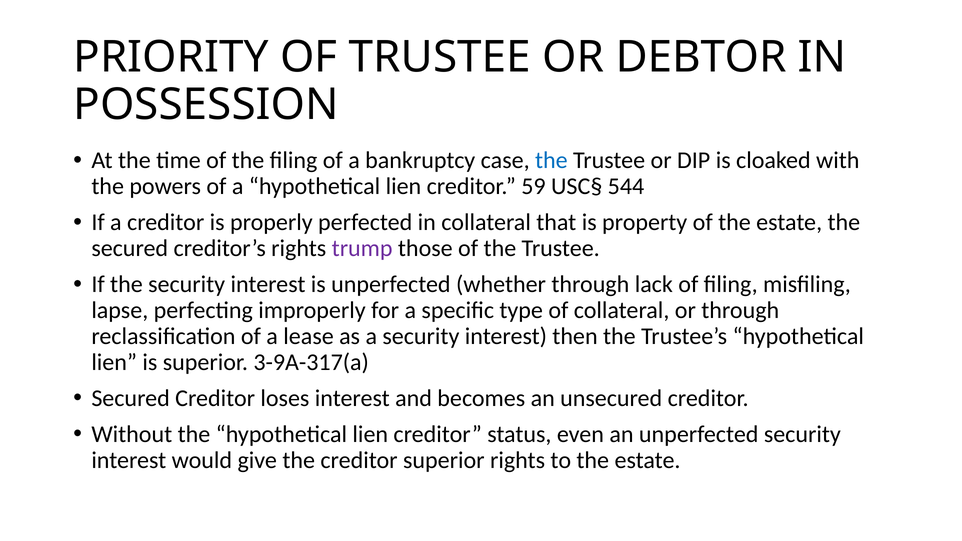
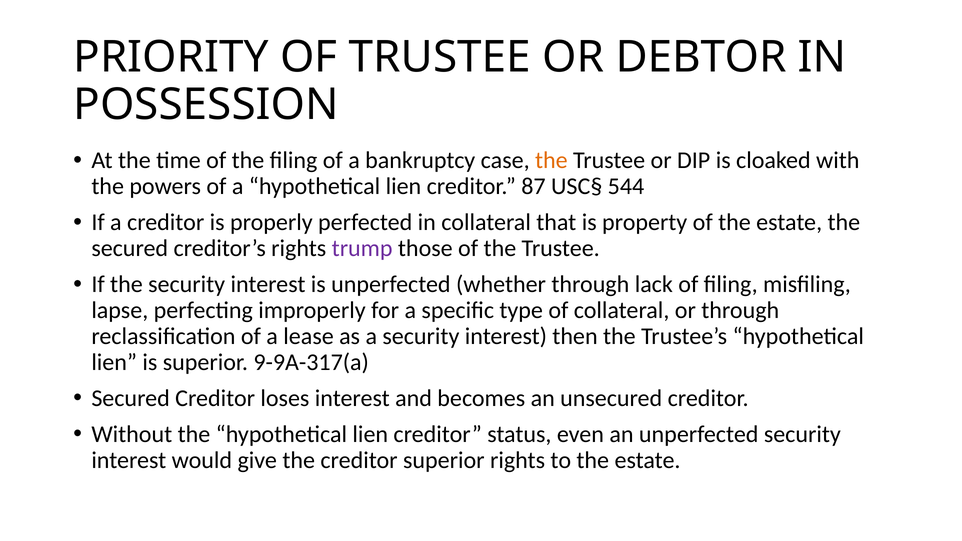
the at (551, 161) colour: blue -> orange
59: 59 -> 87
3-9A-317(a: 3-9A-317(a -> 9-9A-317(a
